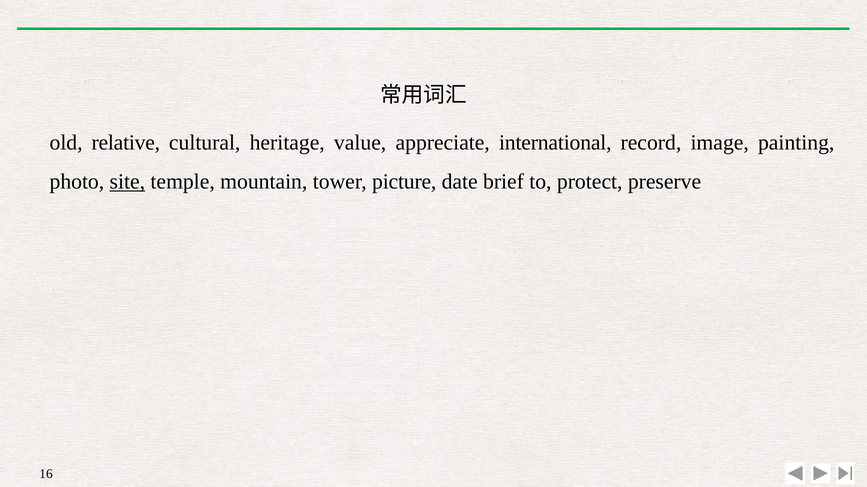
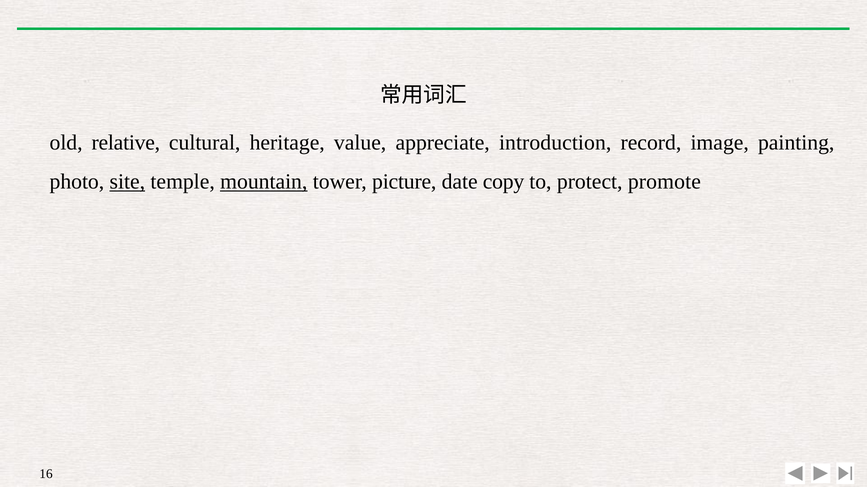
international: international -> introduction
mountain underline: none -> present
brief: brief -> copy
preserve: preserve -> promote
